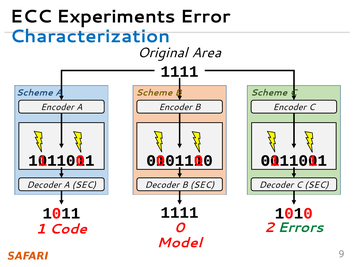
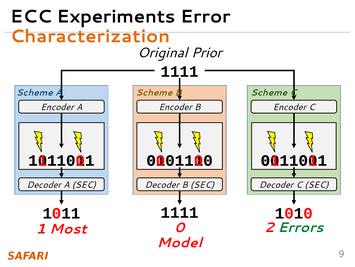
Characterization colour: blue -> orange
Area: Area -> Prior
Code: Code -> Most
